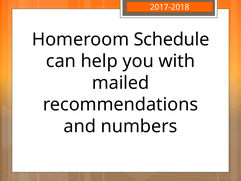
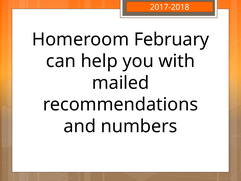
Schedule: Schedule -> February
